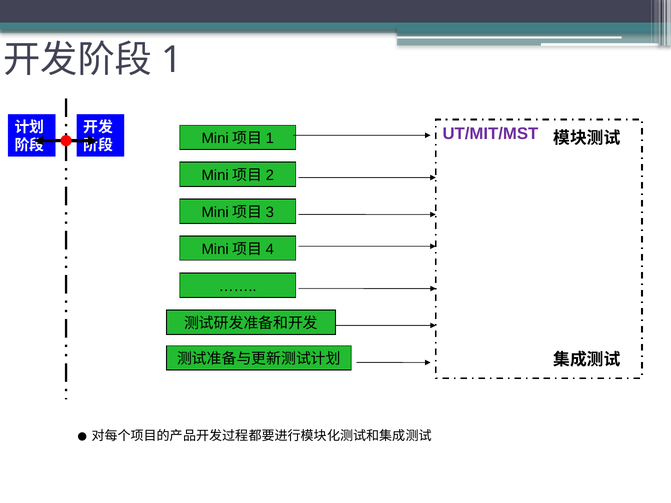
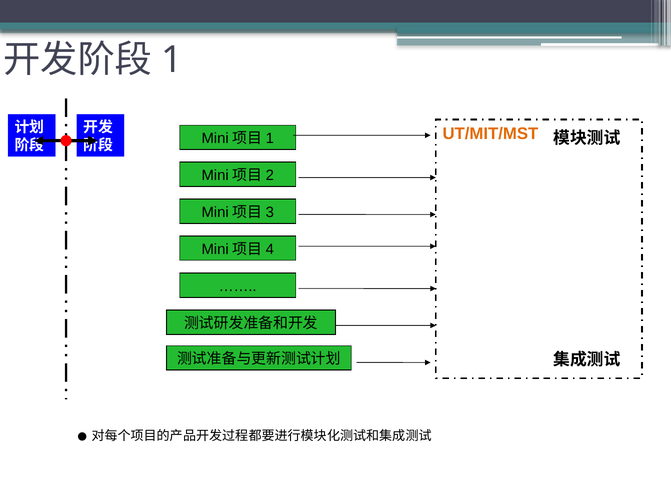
UT/MIT/MST colour: purple -> orange
